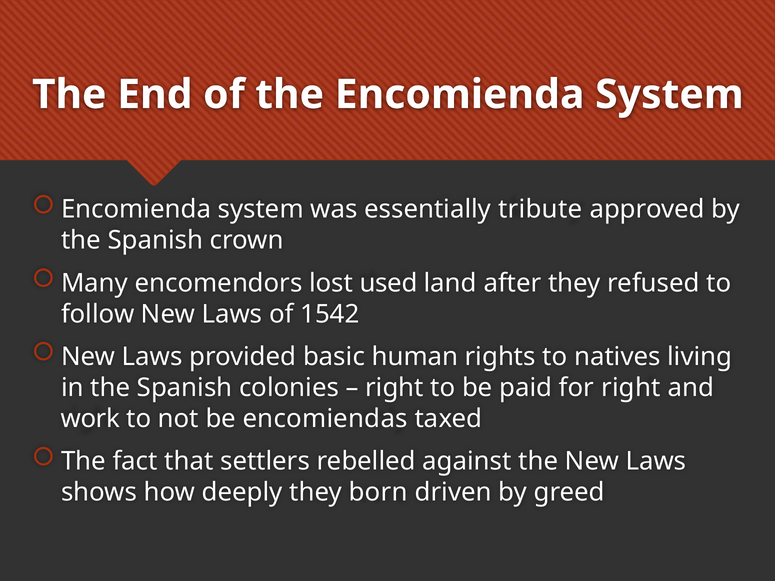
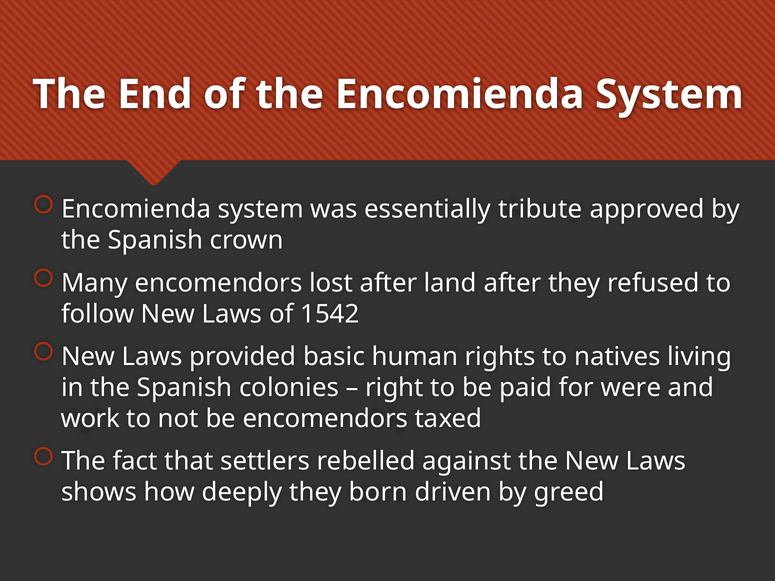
lost used: used -> after
for right: right -> were
be encomiendas: encomiendas -> encomendors
